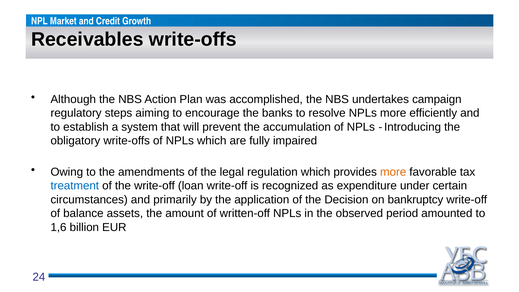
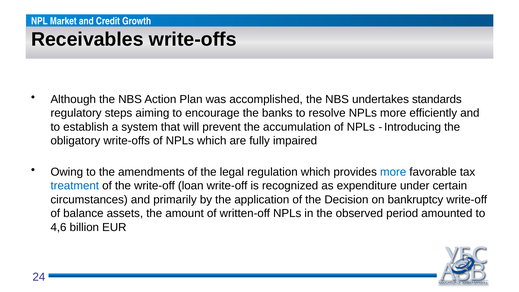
campaign: campaign -> standards
more at (393, 172) colour: orange -> blue
1,6: 1,6 -> 4,6
